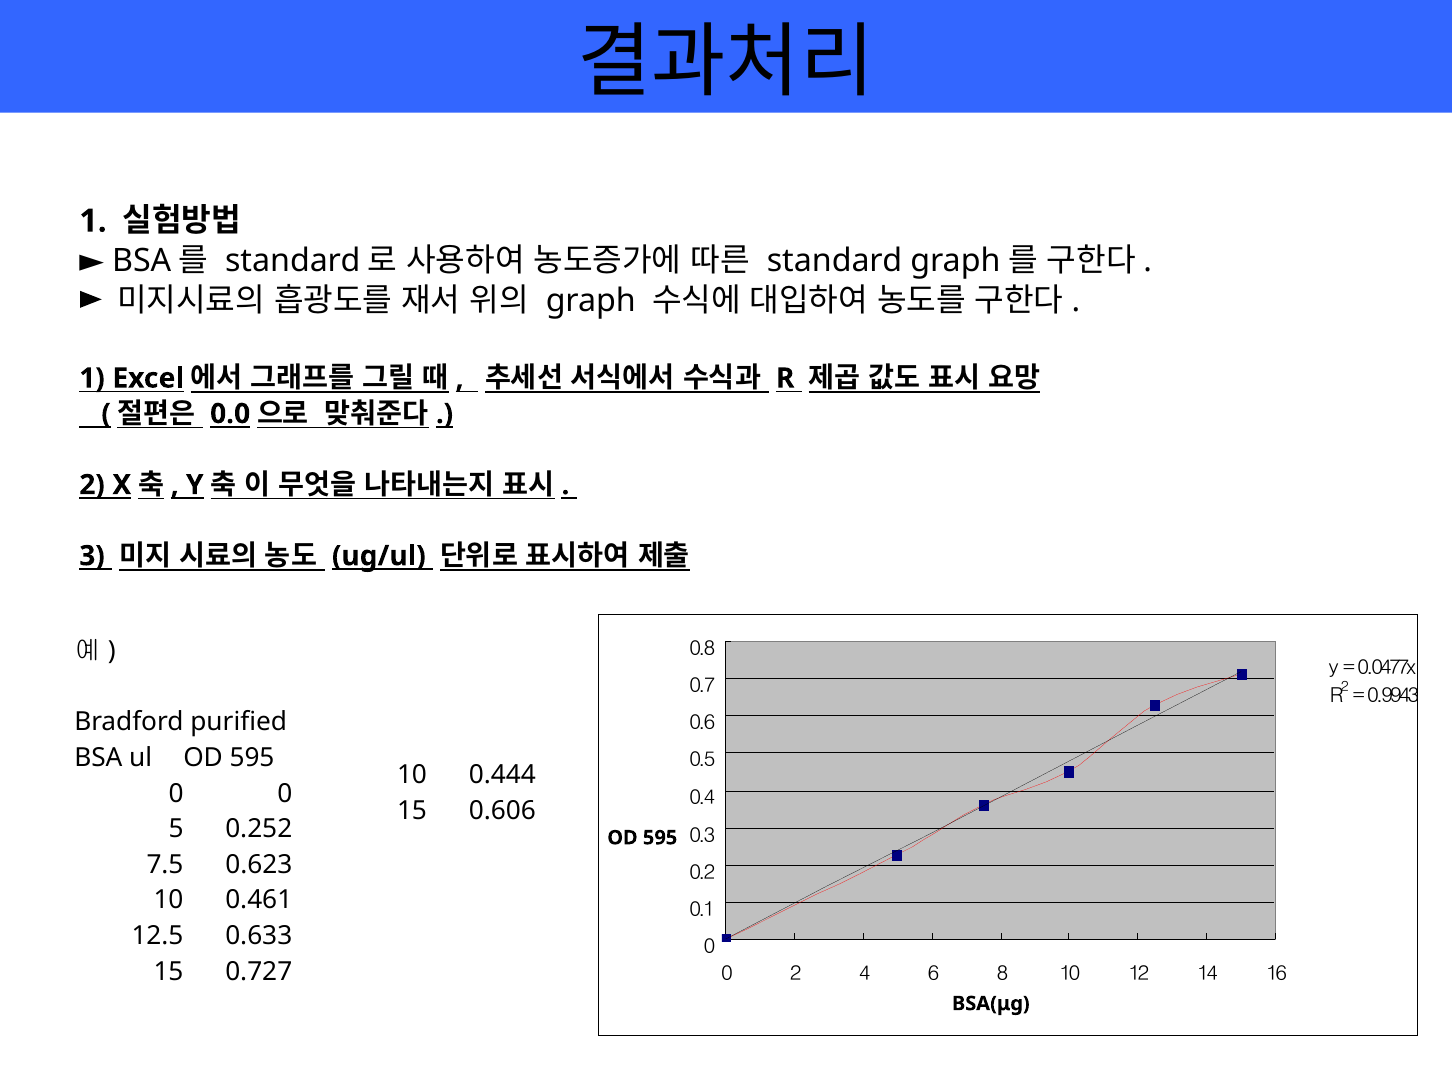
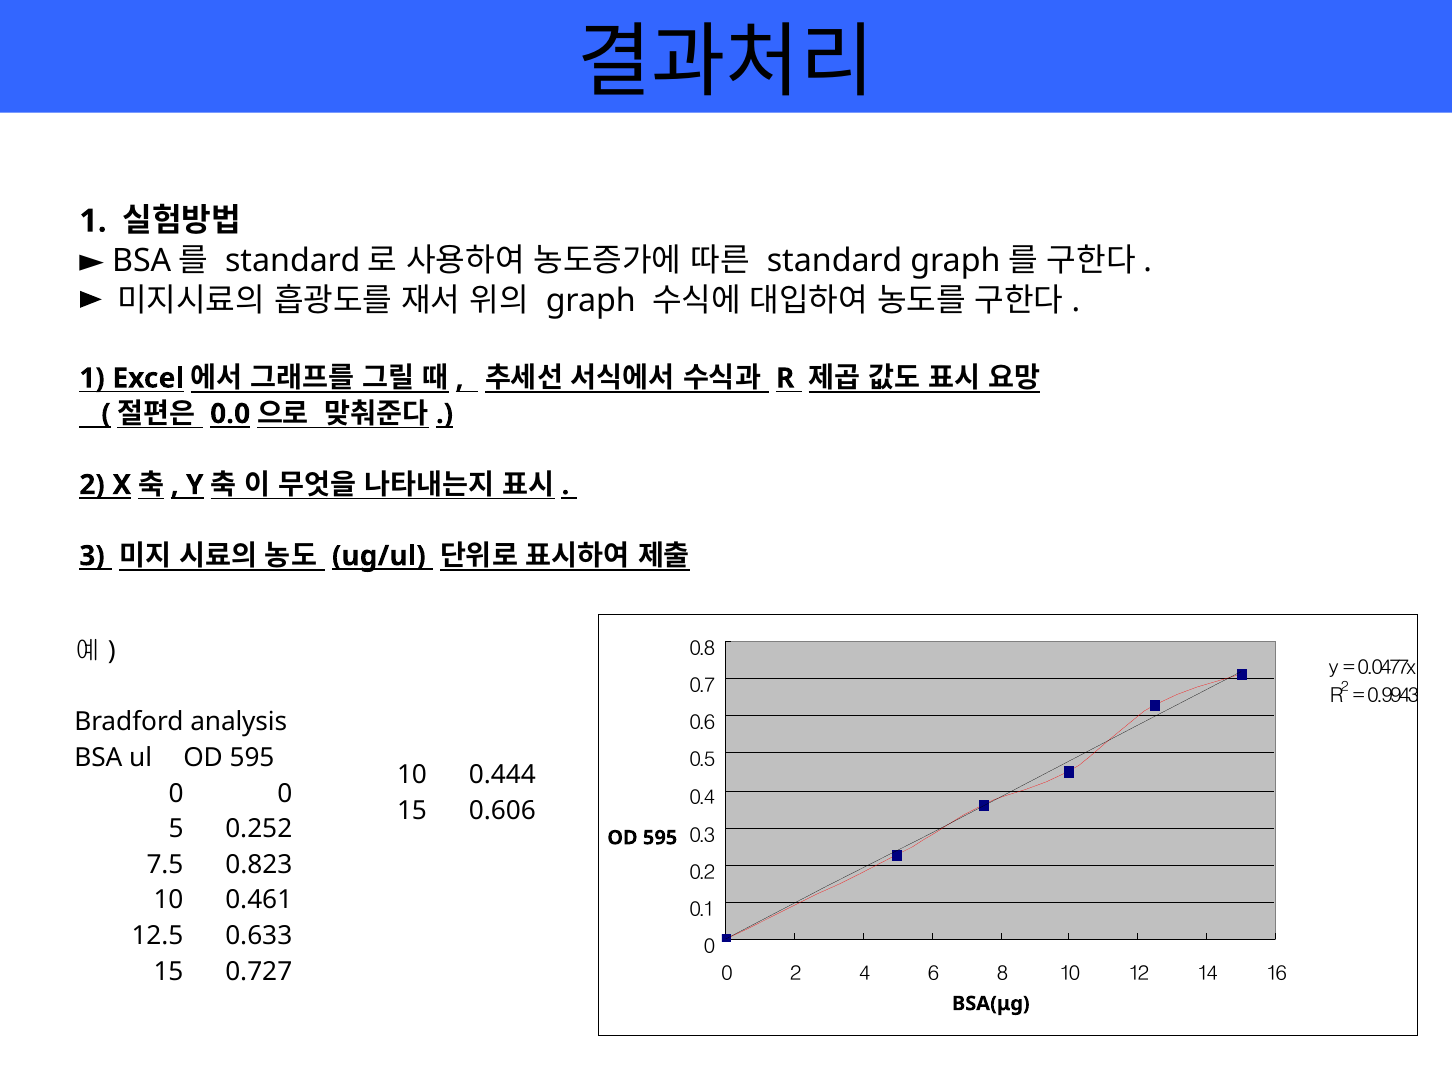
purified: purified -> analysis
0.623: 0.623 -> 0.823
